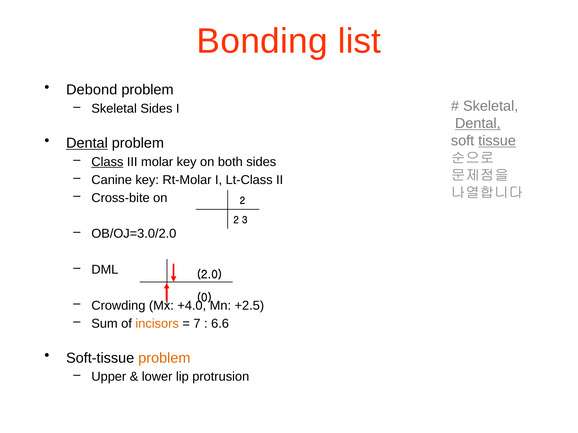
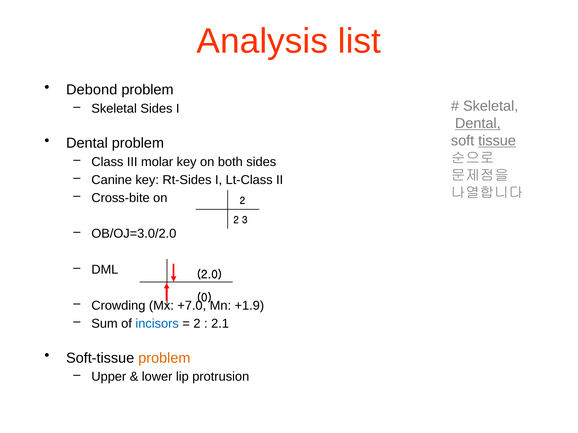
Bonding: Bonding -> Analysis
Dental at (87, 143) underline: present -> none
Class underline: present -> none
Rt-Molar: Rt-Molar -> Rt-Sides
+4.0: +4.0 -> +7.0
+2.5: +2.5 -> +1.9
incisors colour: orange -> blue
7 at (197, 324): 7 -> 2
6.6: 6.6 -> 2.1
